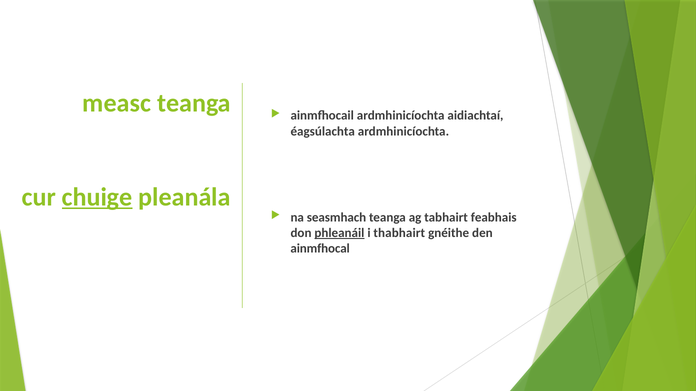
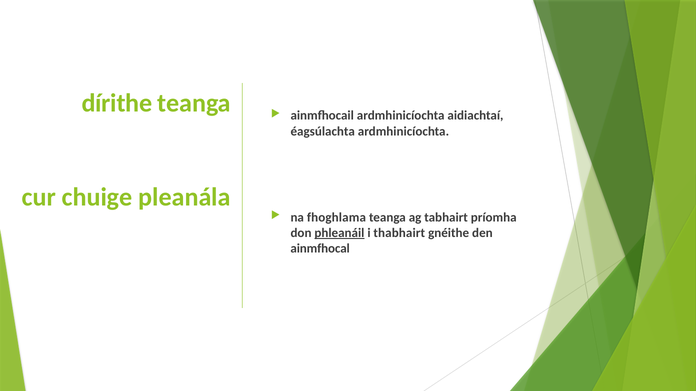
measc: measc -> dírithe
chuige underline: present -> none
seasmhach: seasmhach -> fhoghlama
feabhais: feabhais -> príomha
